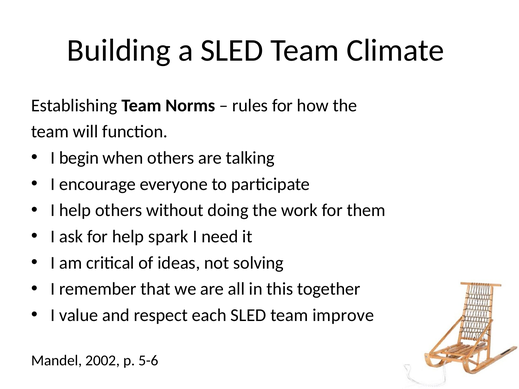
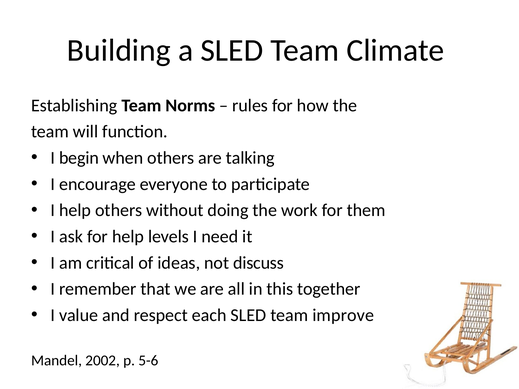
spark: spark -> levels
solving: solving -> discuss
